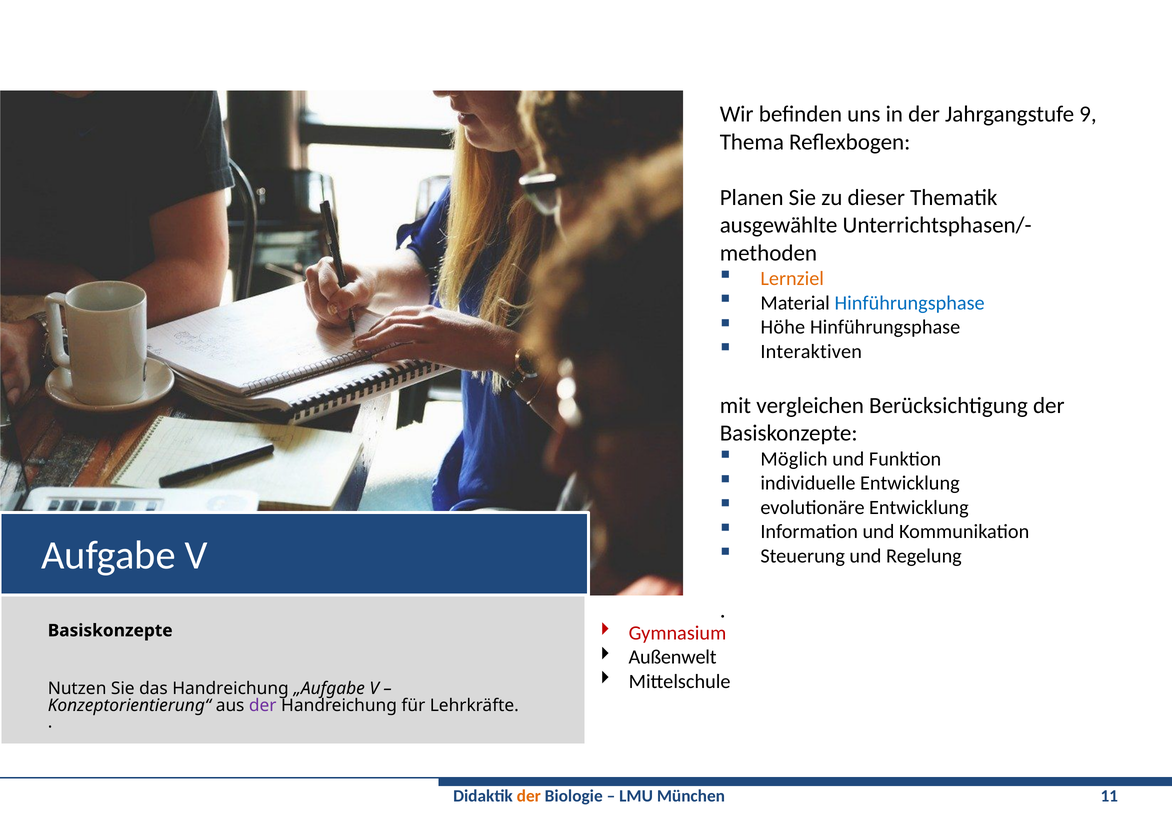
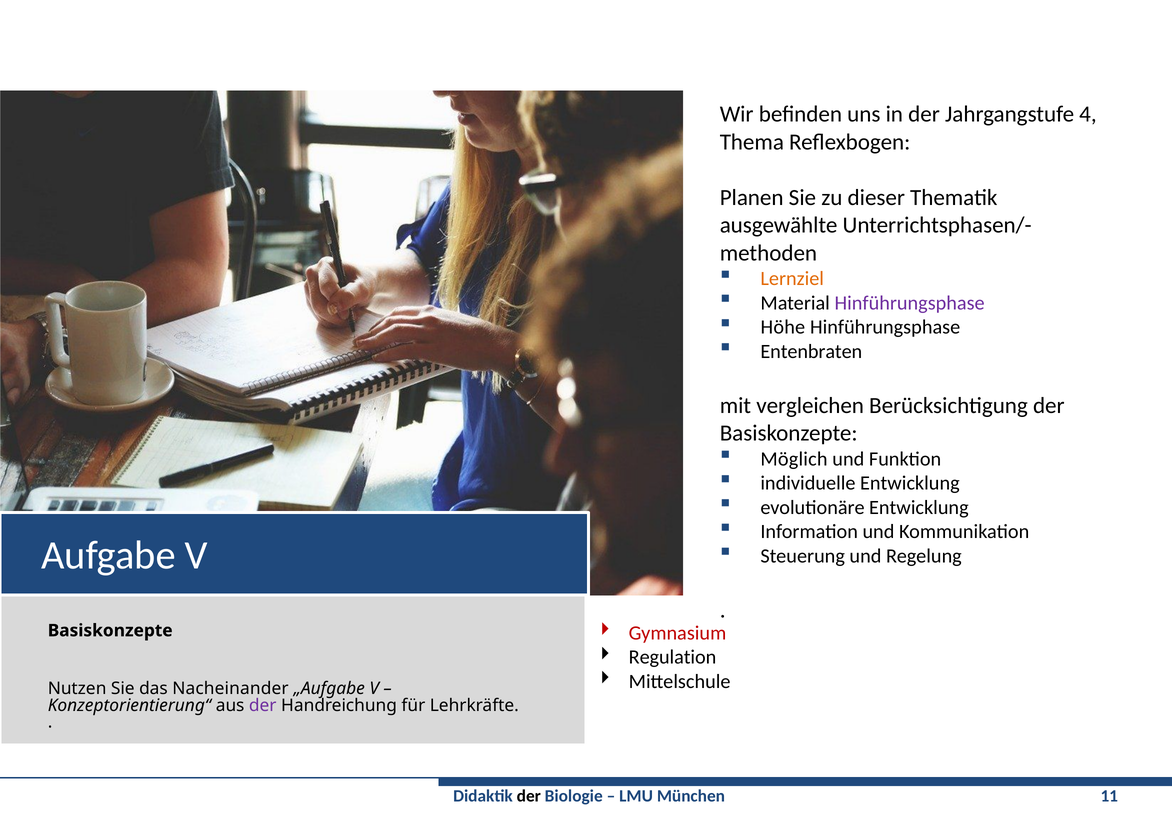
9: 9 -> 4
Hinführungsphase at (910, 303) colour: blue -> purple
Interaktiven: Interaktiven -> Entenbraten
Außenwelt: Außenwelt -> Regulation
das Handreichung: Handreichung -> Nacheinander
der at (529, 797) colour: orange -> black
